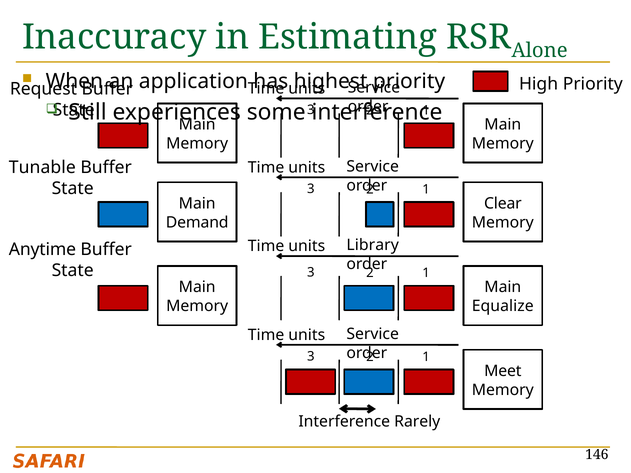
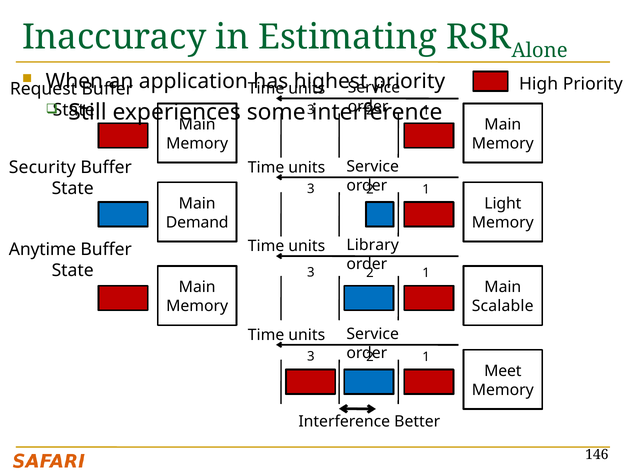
Tunable: Tunable -> Security
Clear: Clear -> Light
Equalize: Equalize -> Scalable
Rarely: Rarely -> Better
